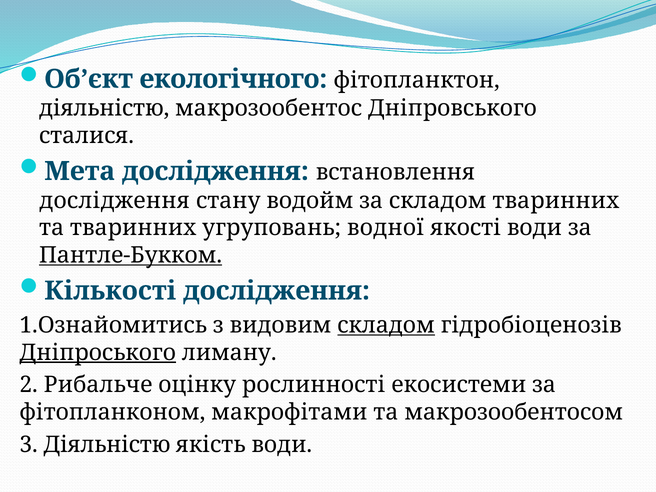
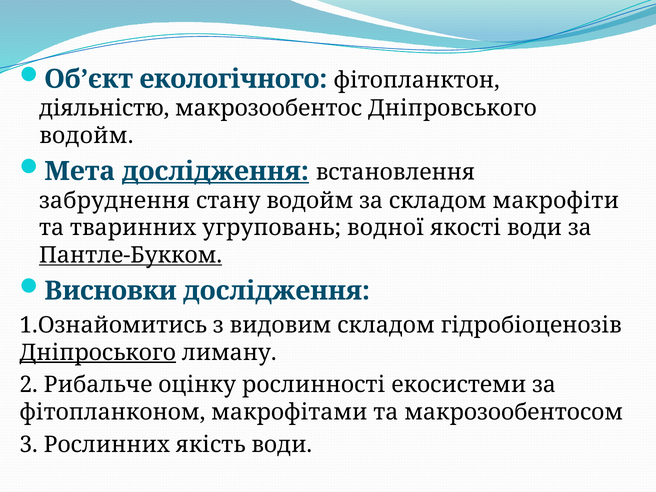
сталися at (87, 136): сталися -> водойм
дослідження at (215, 171) underline: none -> present
дослідження at (115, 201): дослідження -> забруднення
складом тваринних: тваринних -> макрофіти
Кількості: Кількості -> Висновки
складом at (386, 325) underline: present -> none
3 Діяльністю: Діяльністю -> Рослинних
